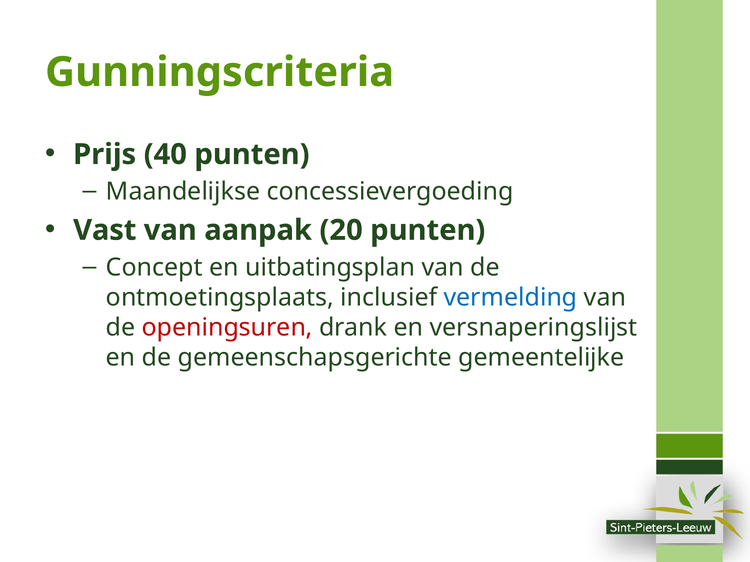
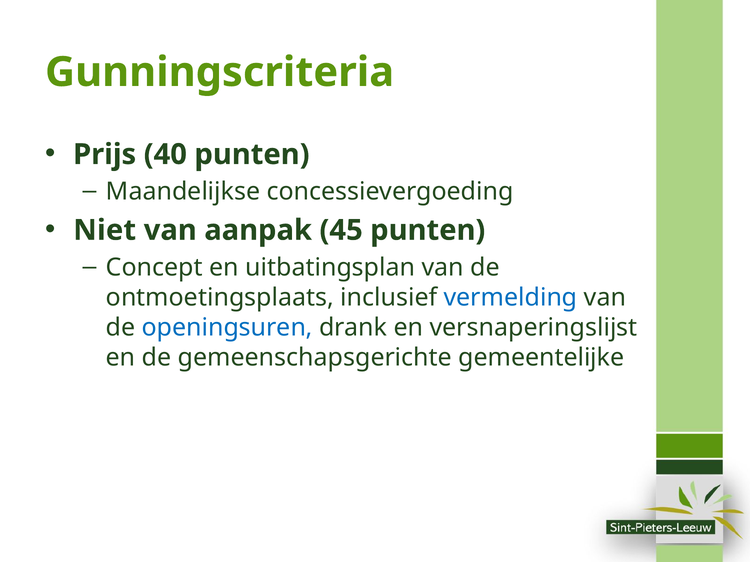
Vast: Vast -> Niet
20: 20 -> 45
openingsuren colour: red -> blue
